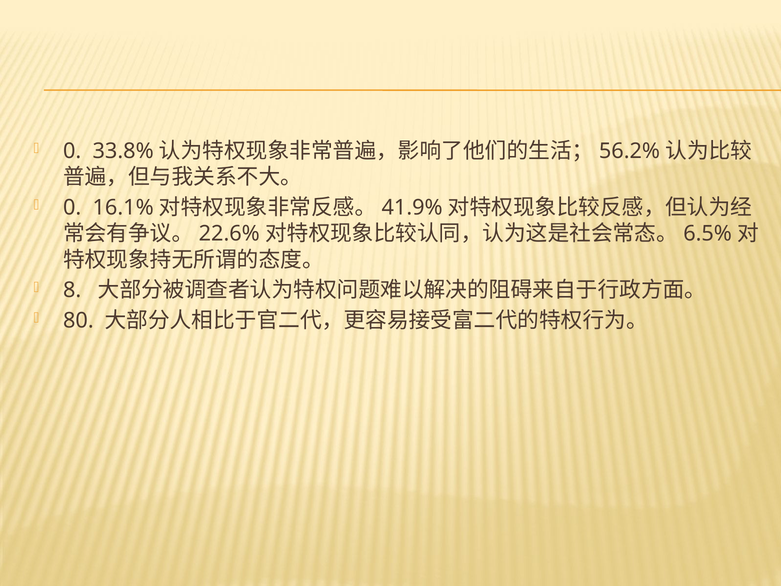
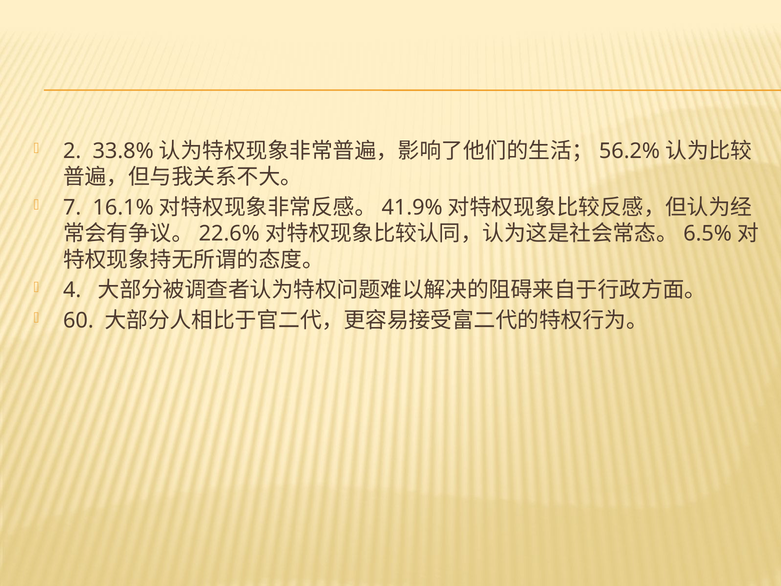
0 at (72, 151): 0 -> 2
0 at (72, 208): 0 -> 7
8: 8 -> 4
80: 80 -> 60
